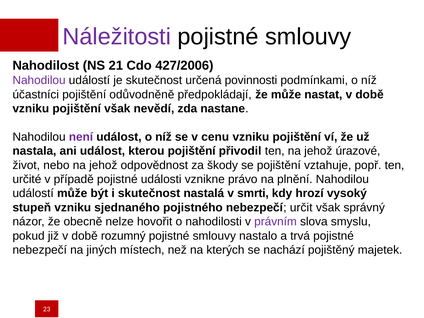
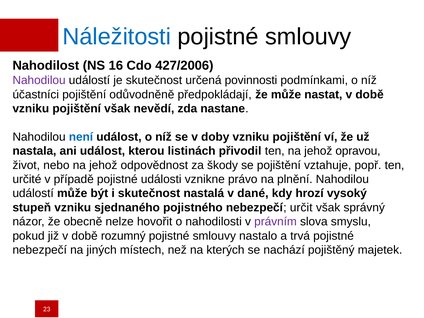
Náležitosti colour: purple -> blue
21: 21 -> 16
není colour: purple -> blue
cenu: cenu -> doby
kterou pojištění: pojištění -> listinách
úrazové: úrazové -> opravou
smrti: smrti -> dané
